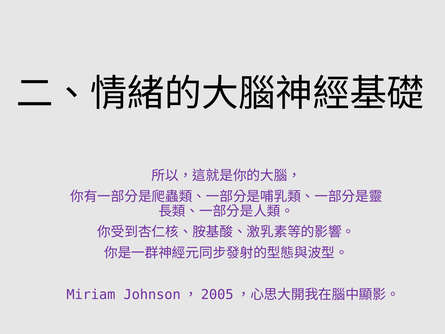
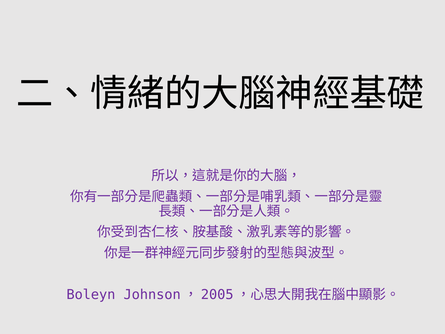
Miriam: Miriam -> Boleyn
